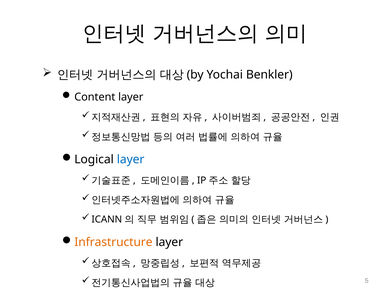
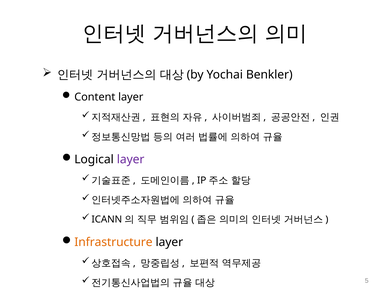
layer at (131, 160) colour: blue -> purple
